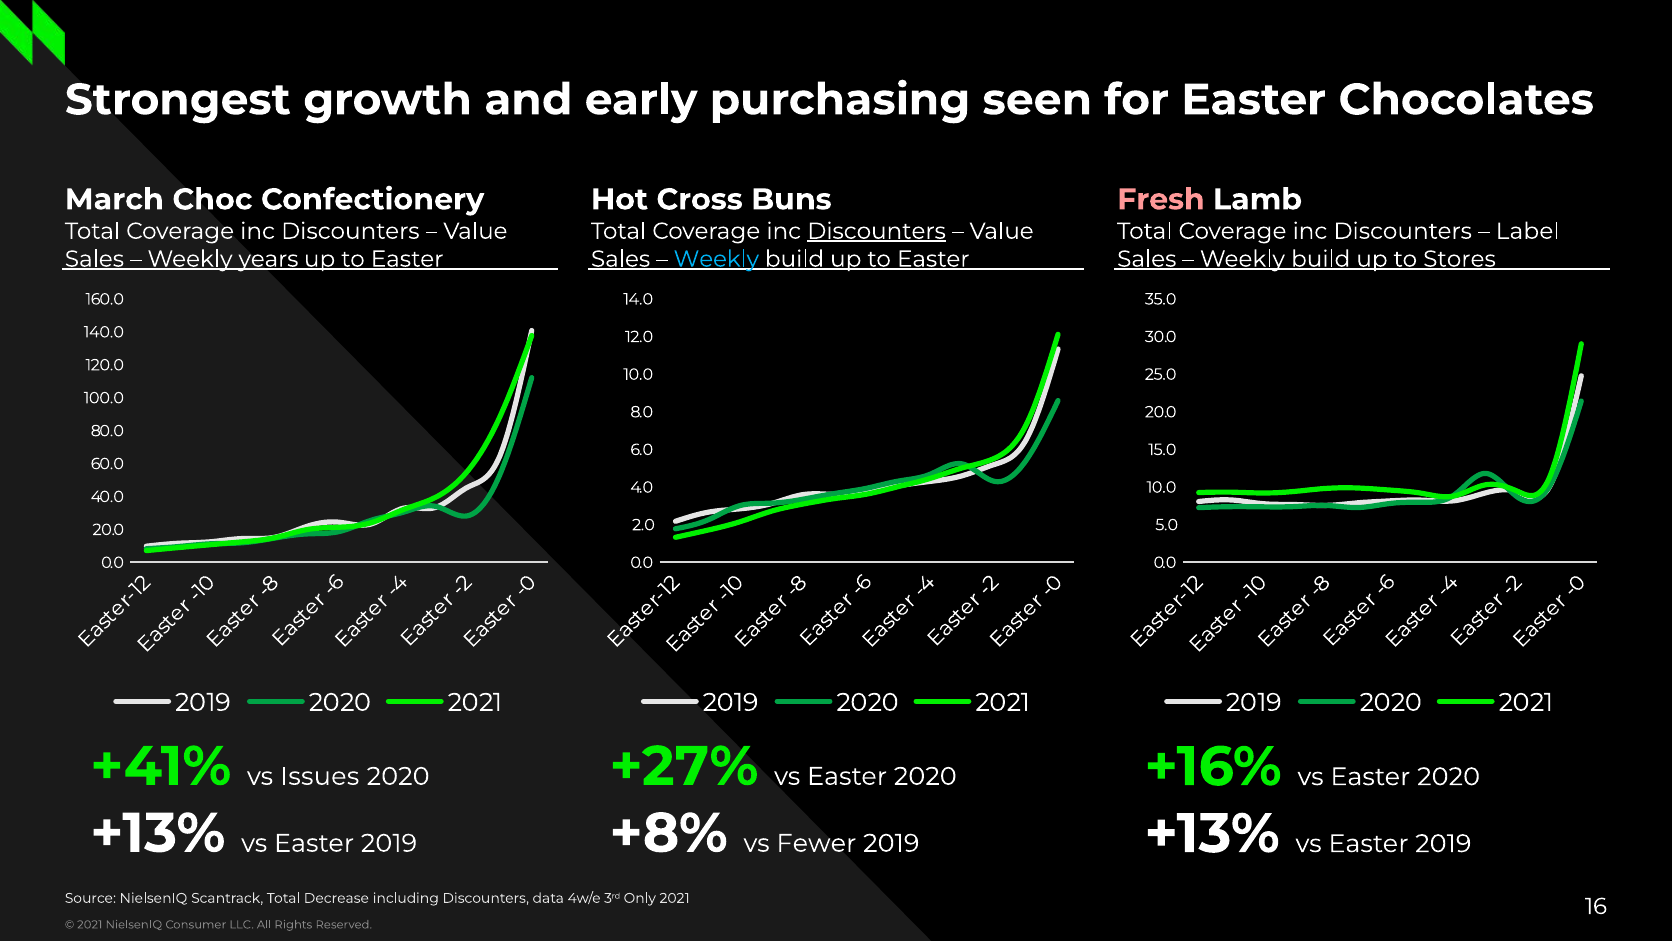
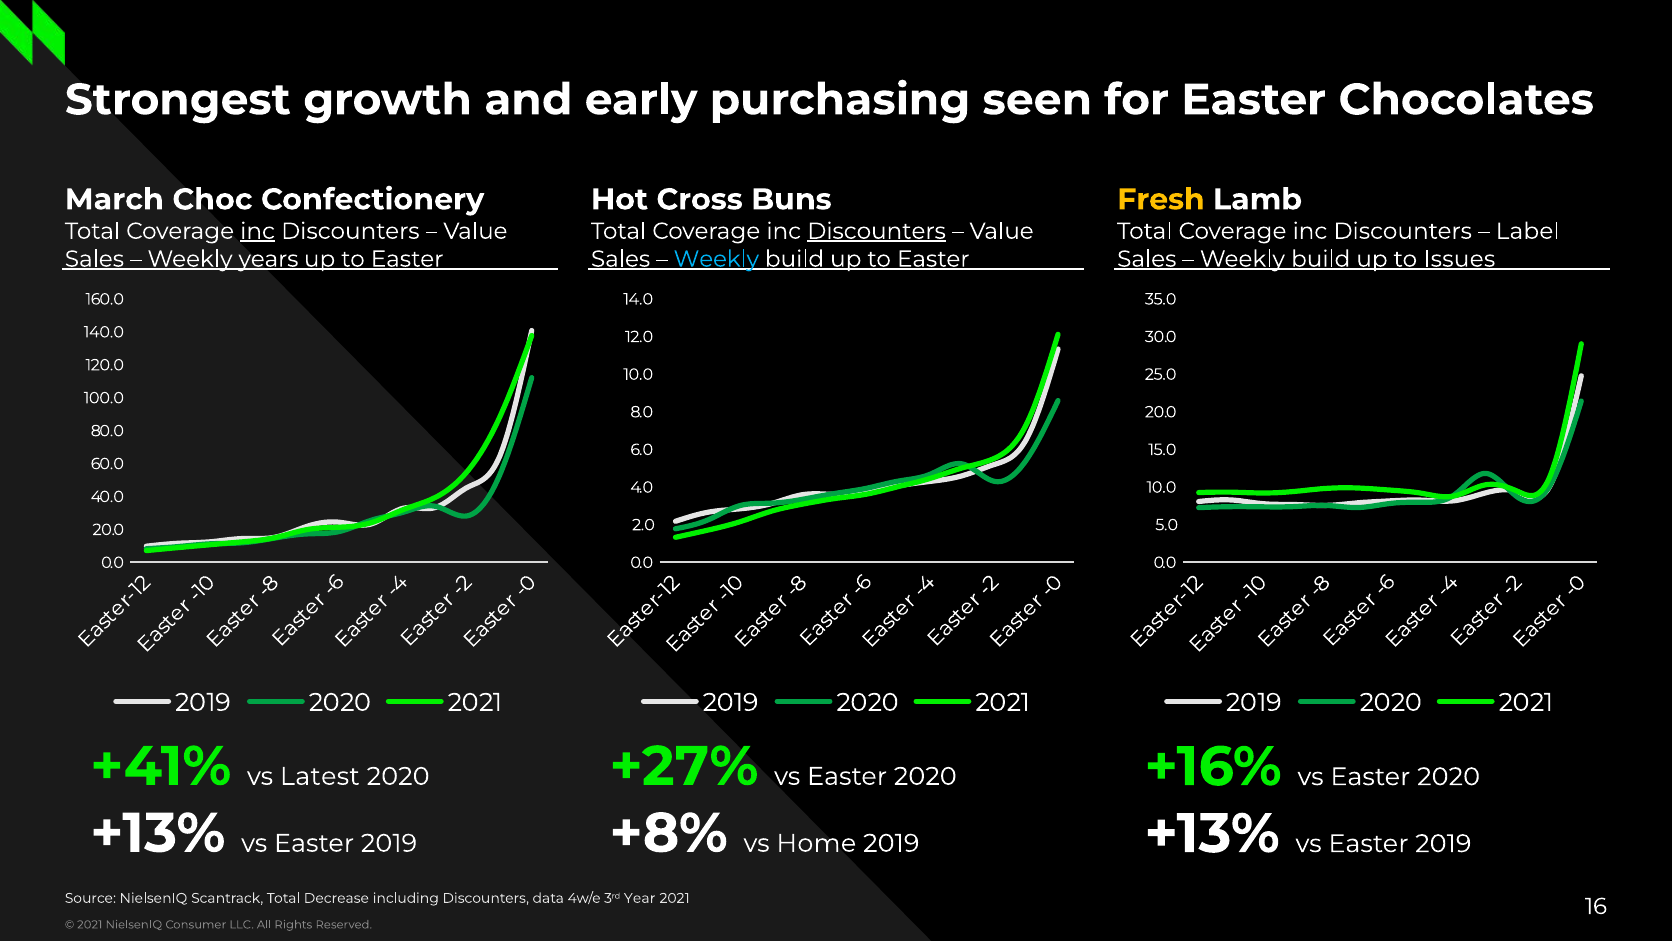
Fresh colour: pink -> yellow
inc at (258, 231) underline: none -> present
Stores: Stores -> Issues
Issues: Issues -> Latest
Fewer: Fewer -> Home
Only: Only -> Year
